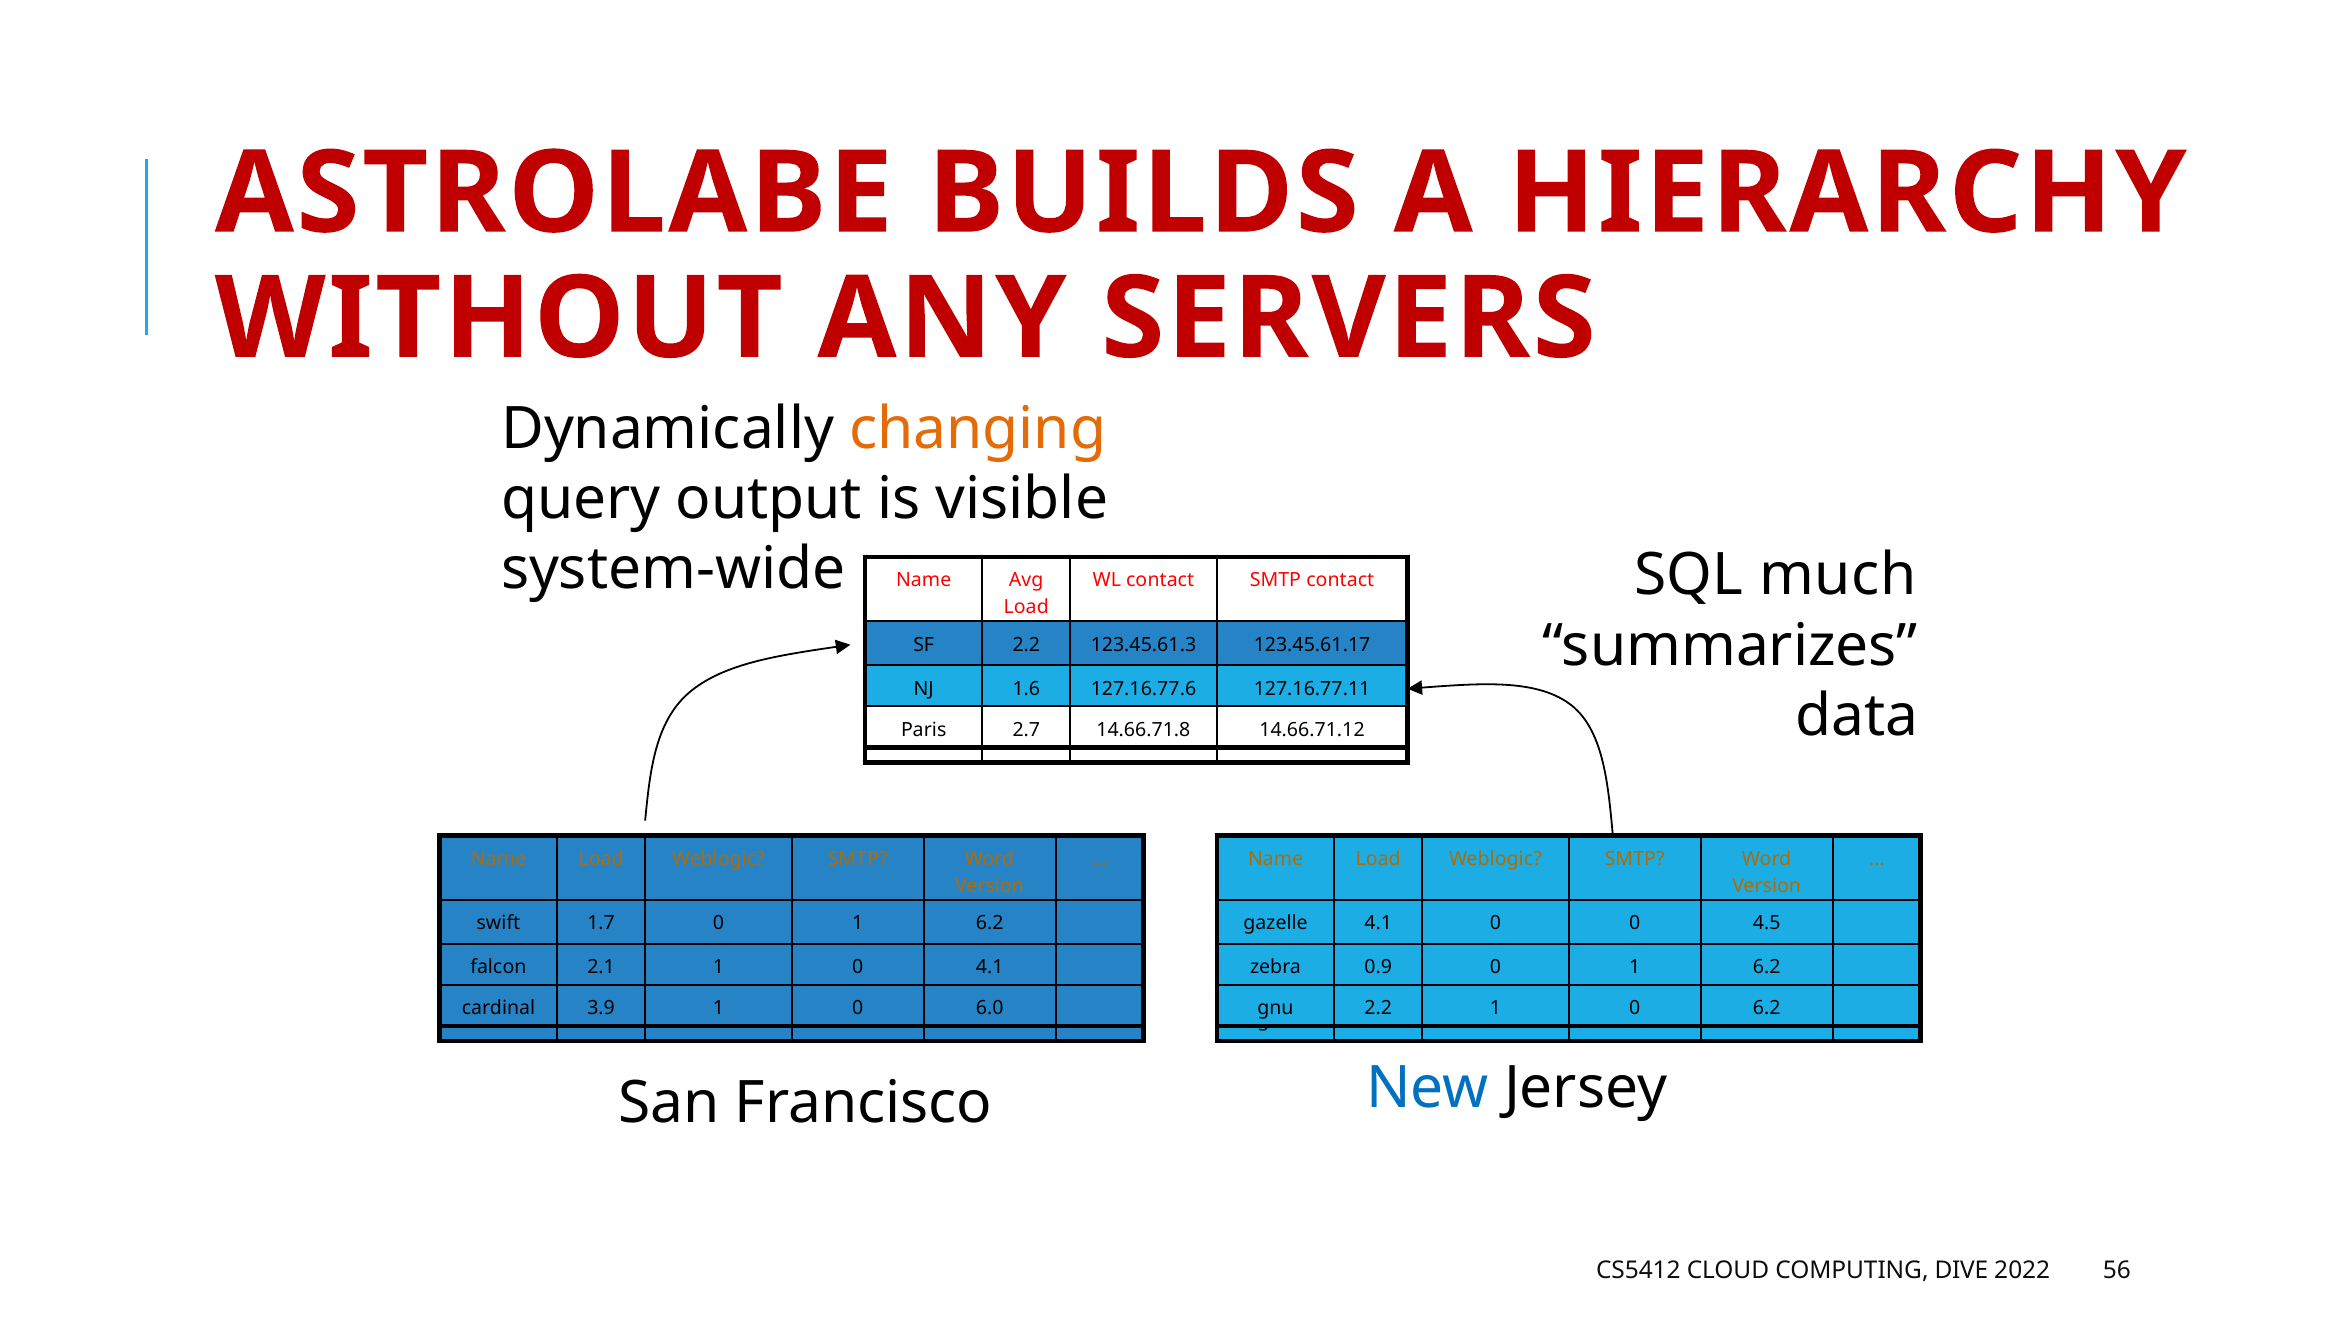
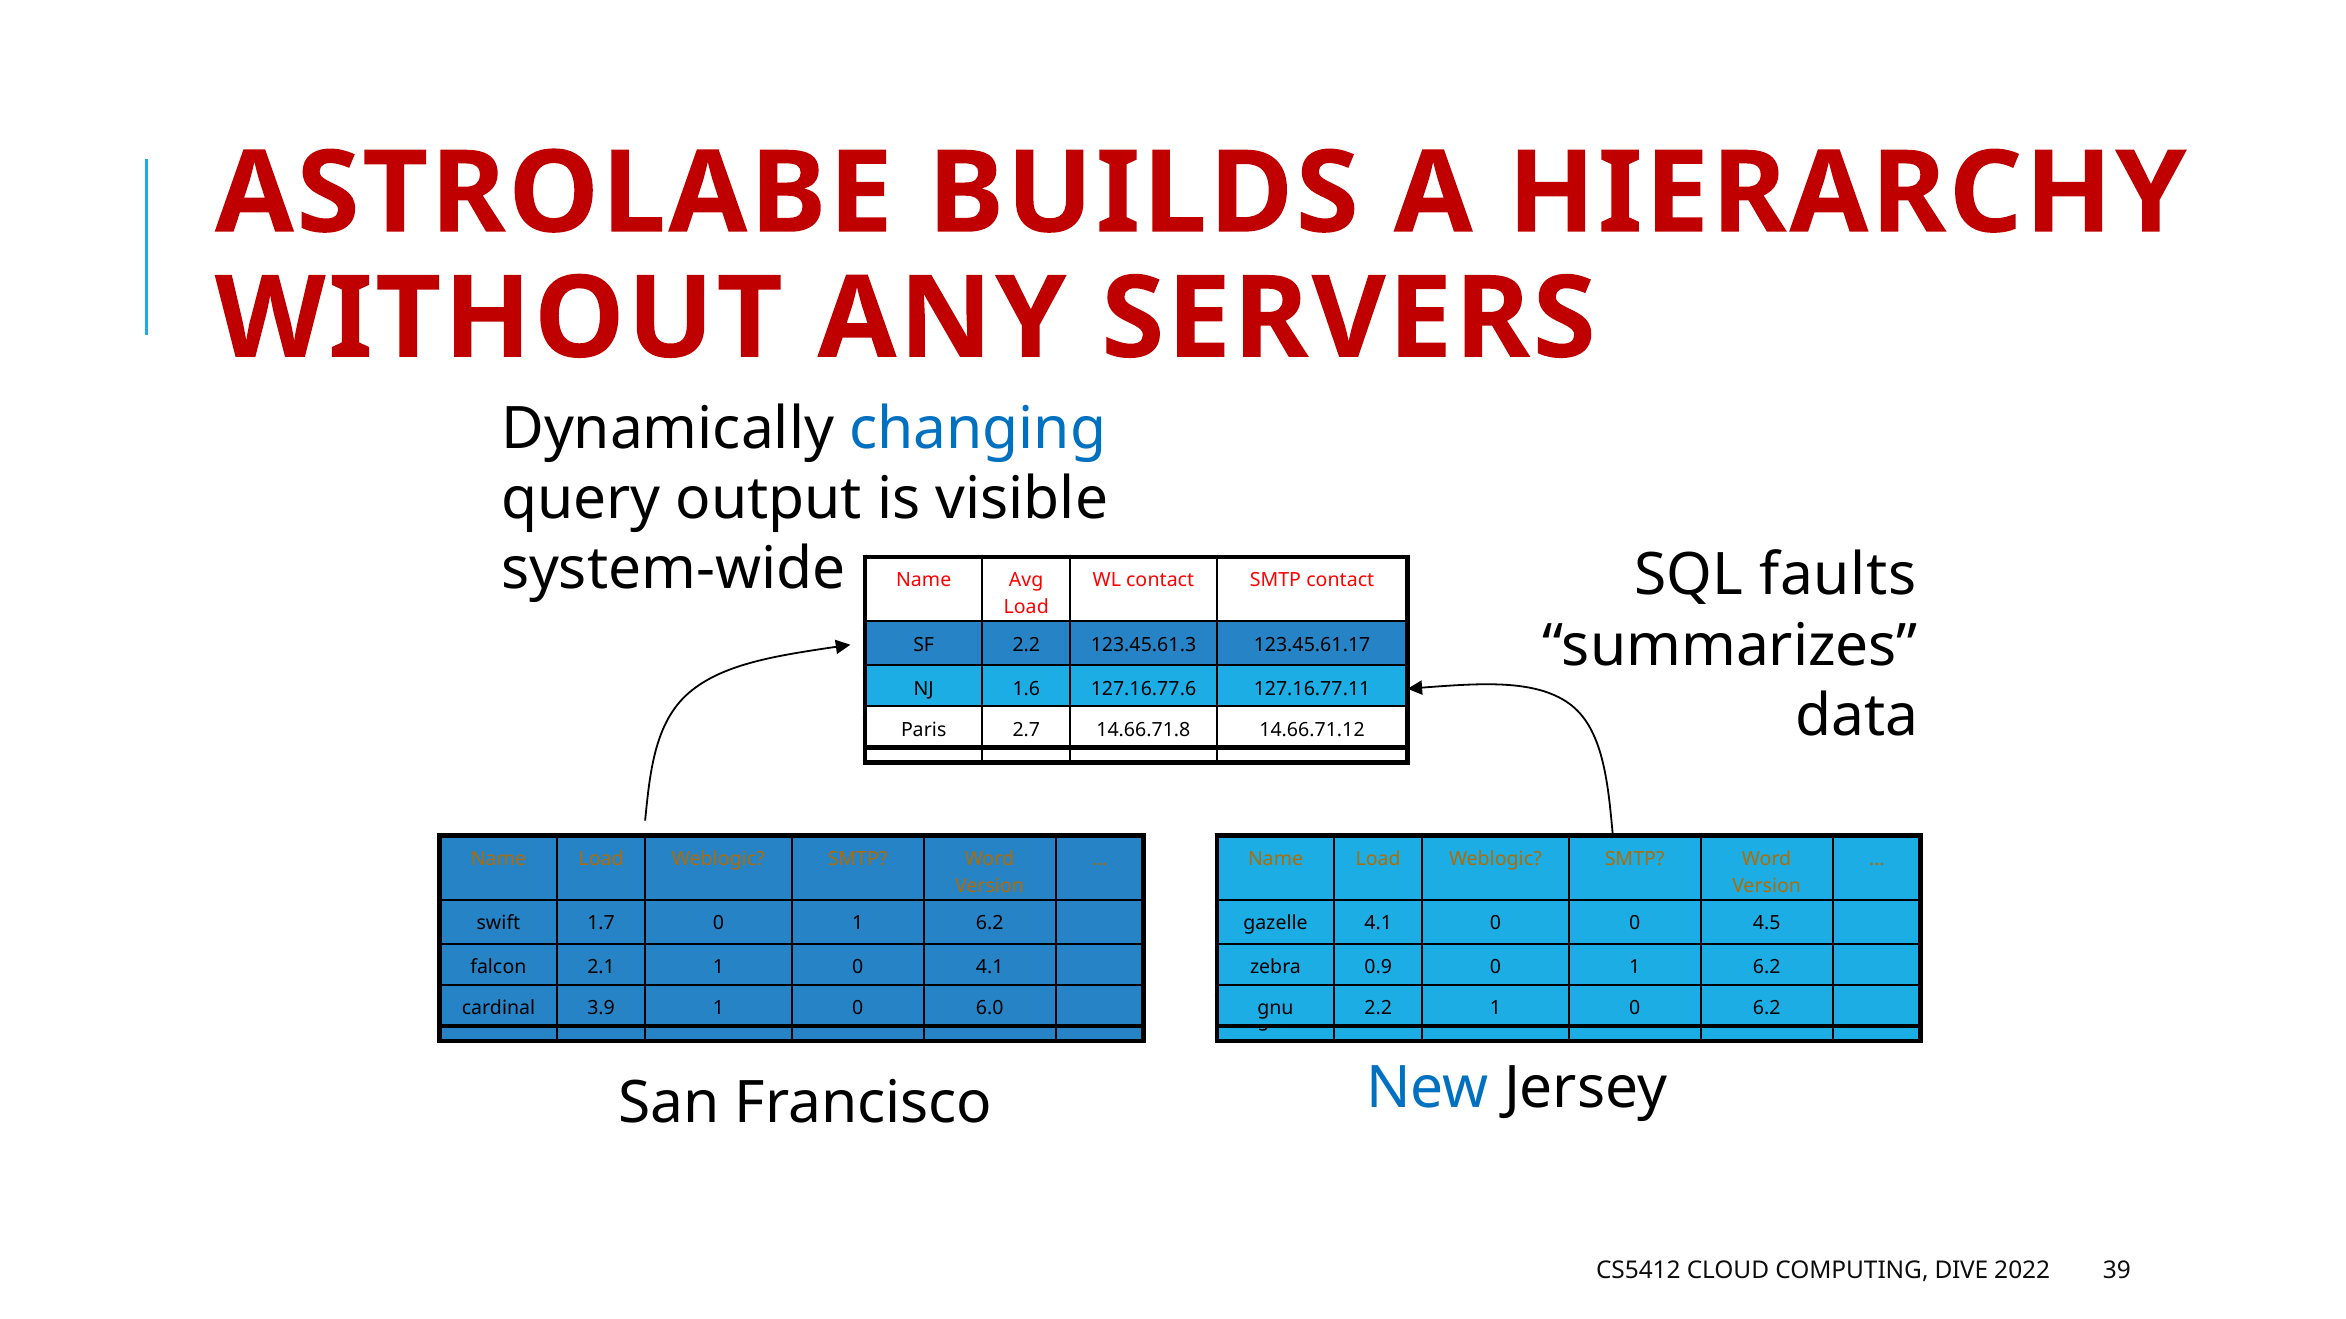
changing colour: orange -> blue
much: much -> faults
56: 56 -> 39
